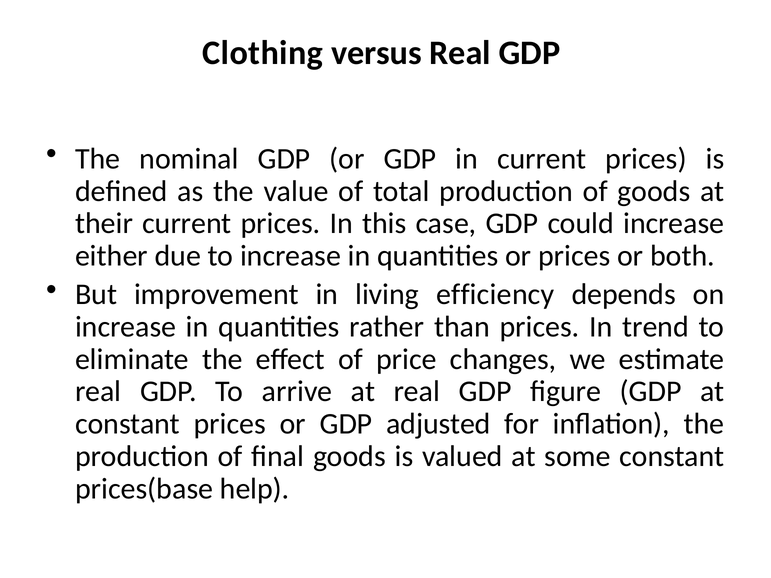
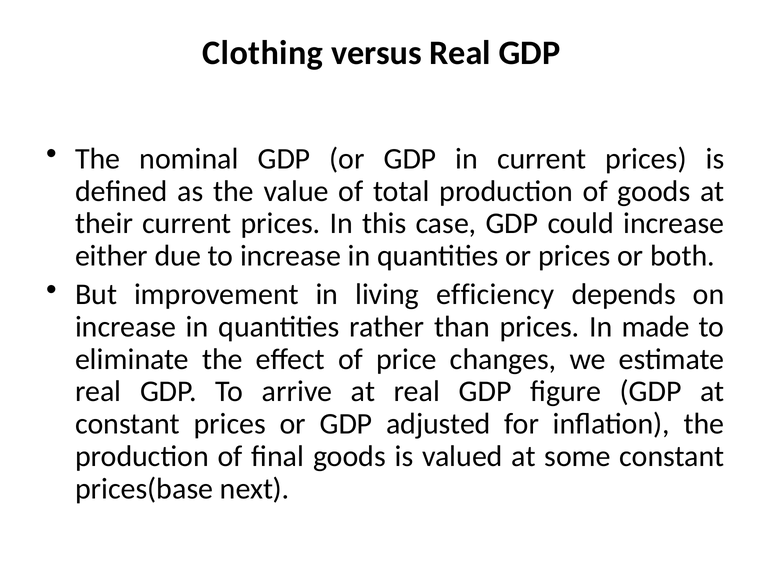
trend: trend -> made
help: help -> next
